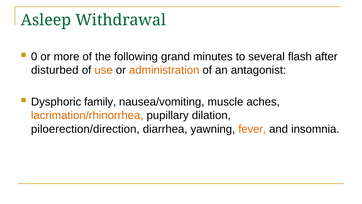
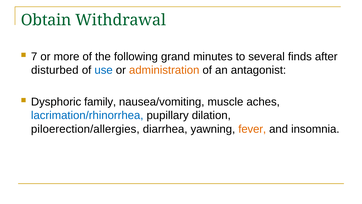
Asleep: Asleep -> Obtain
0: 0 -> 7
flash: flash -> finds
use colour: orange -> blue
lacrimation/rhinorrhea colour: orange -> blue
piloerection/direction: piloerection/direction -> piloerection/allergies
